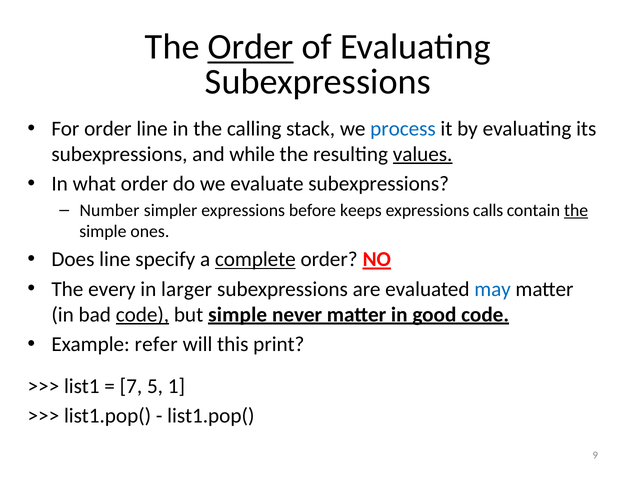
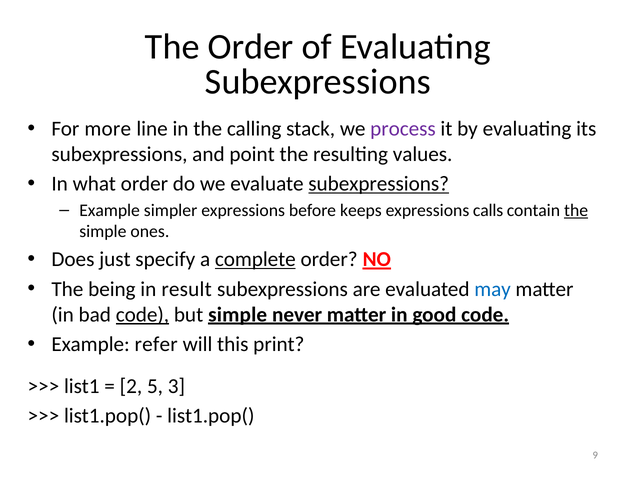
Order at (251, 47) underline: present -> none
For order: order -> more
process colour: blue -> purple
while: while -> point
values underline: present -> none
subexpressions at (379, 184) underline: none -> present
Number at (109, 210): Number -> Example
Does line: line -> just
every: every -> being
larger: larger -> result
7: 7 -> 2
1: 1 -> 3
